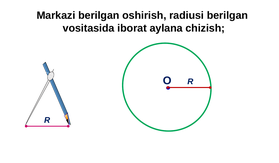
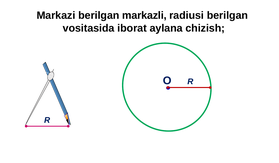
oshirish: oshirish -> markazli
